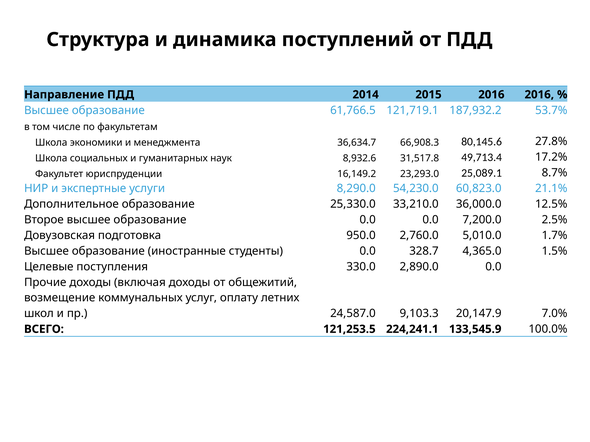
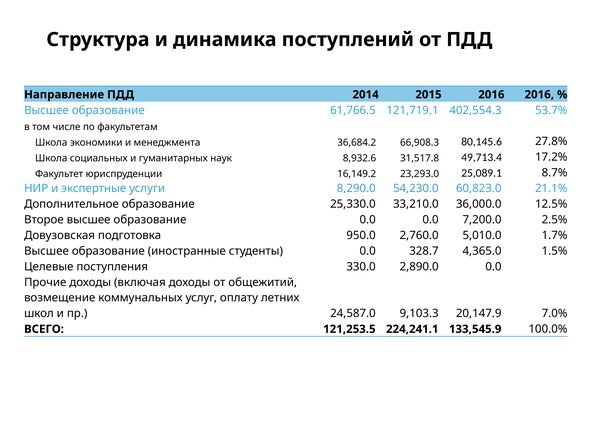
187,932.2: 187,932.2 -> 402,554.3
36,634.7: 36,634.7 -> 36,684.2
